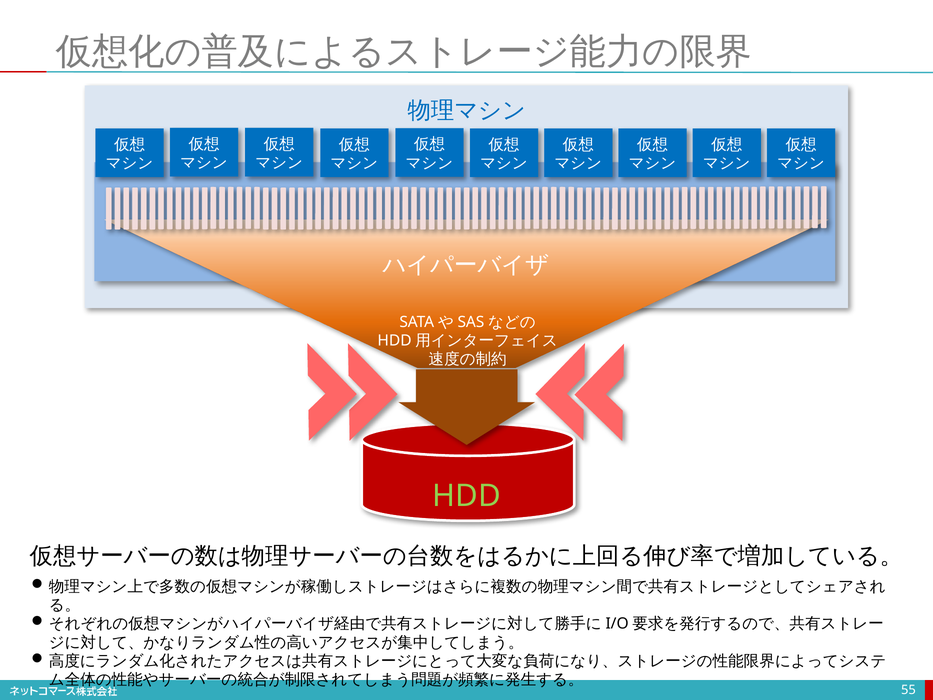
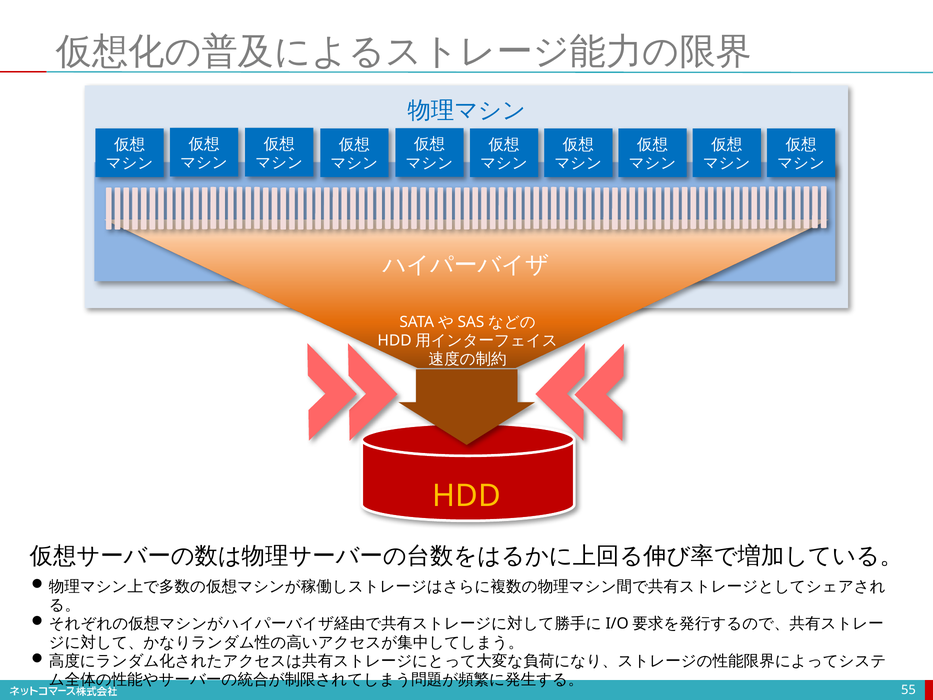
HDD colour: light green -> yellow
